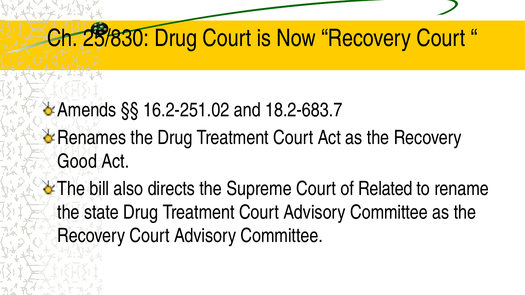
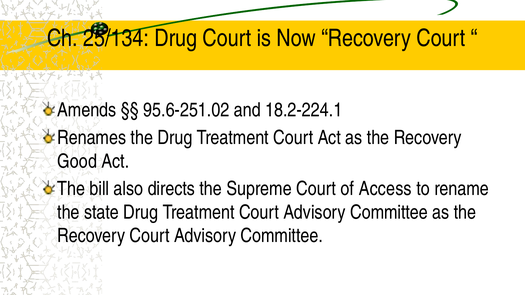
25/830: 25/830 -> 25/134
16.2-251.02: 16.2-251.02 -> 95.6-251.02
18.2-683.7: 18.2-683.7 -> 18.2-224.1
Related: Related -> Access
